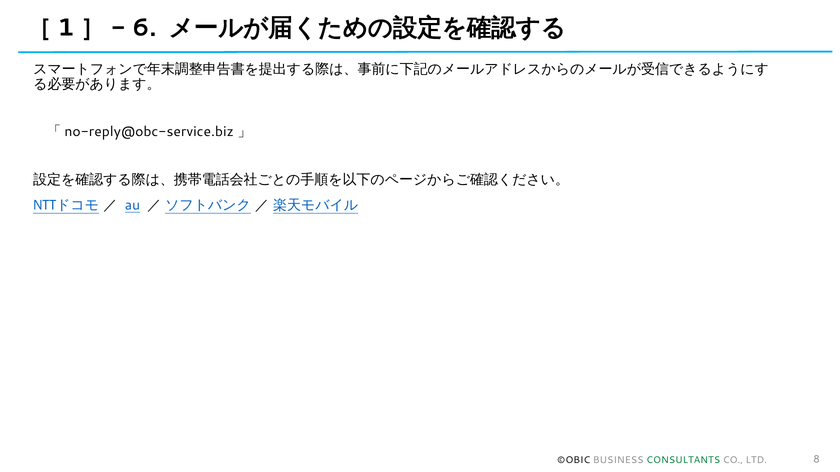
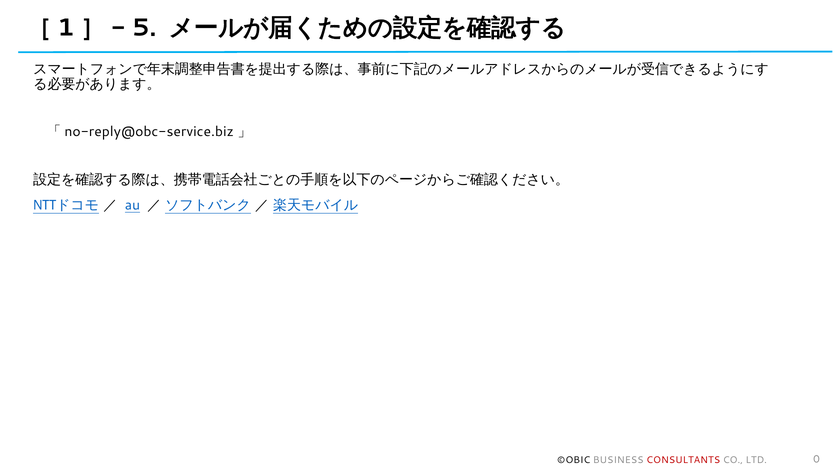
6: 6 -> 5
CONSULTANTS colour: green -> red
8: 8 -> 0
